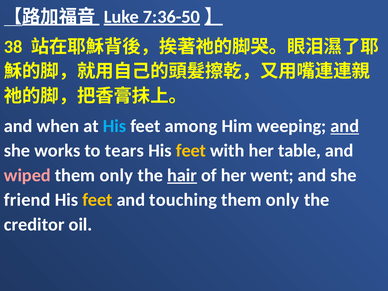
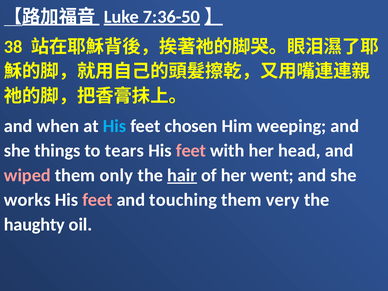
among: among -> chosen
and at (345, 126) underline: present -> none
works: works -> things
feet at (191, 151) colour: yellow -> pink
table: table -> head
friend: friend -> works
feet at (97, 200) colour: yellow -> pink
only at (283, 200): only -> very
creditor: creditor -> haughty
